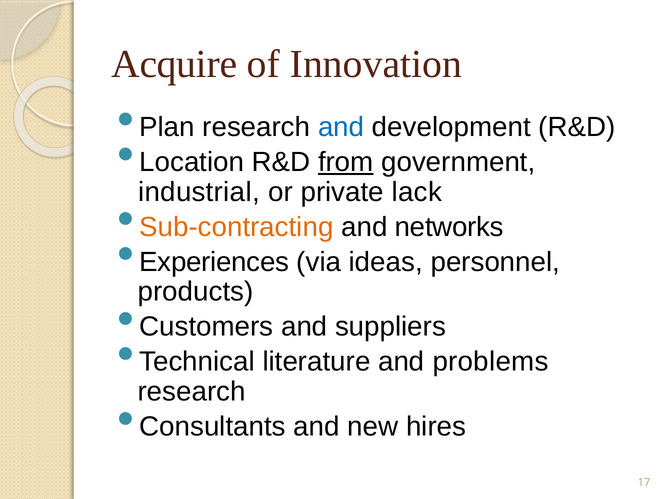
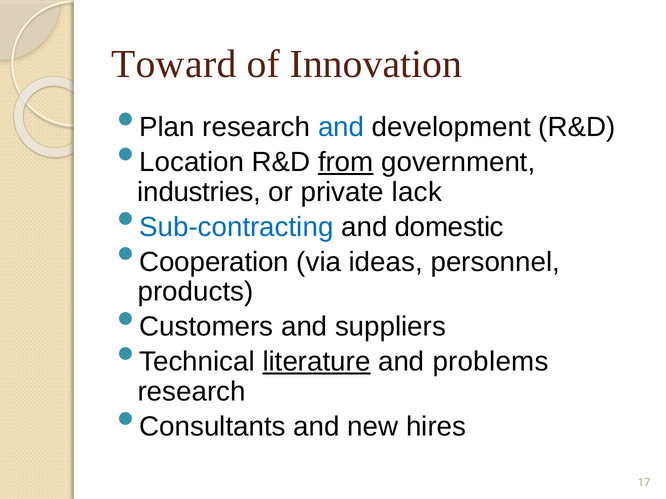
Acquire: Acquire -> Toward
industrial: industrial -> industries
Sub-contracting colour: orange -> blue
networks: networks -> domestic
Experiences: Experiences -> Cooperation
literature underline: none -> present
